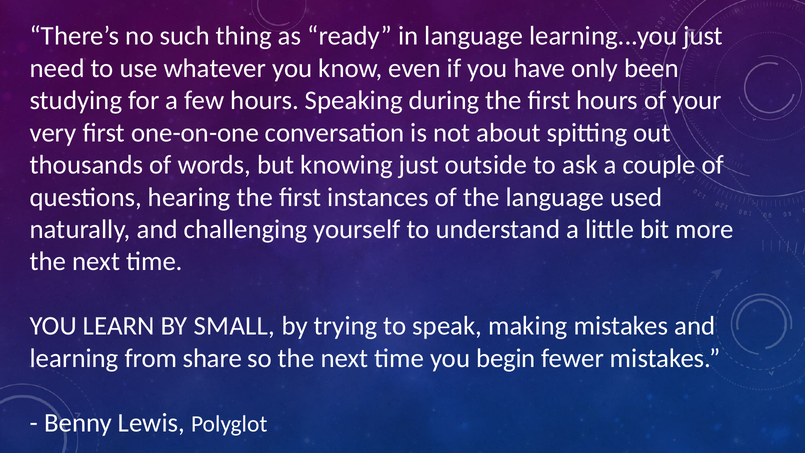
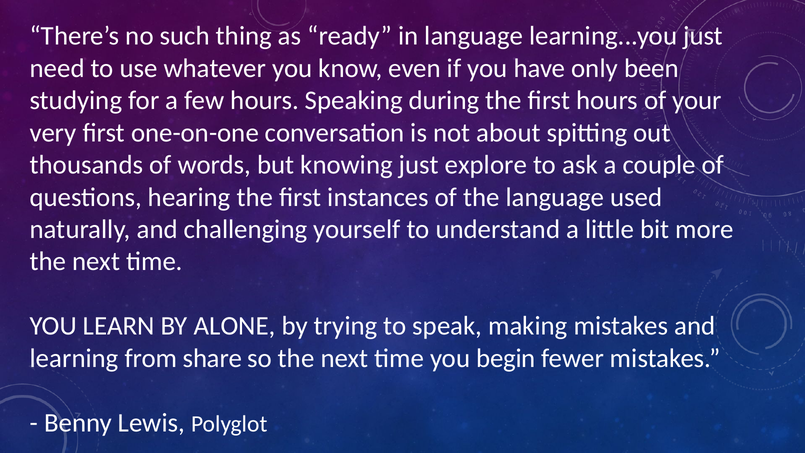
outside: outside -> explore
SMALL: SMALL -> ALONE
